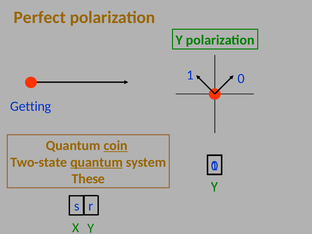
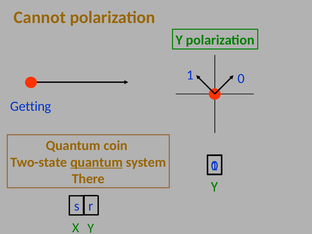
Perfect: Perfect -> Cannot
coin underline: present -> none
These: These -> There
